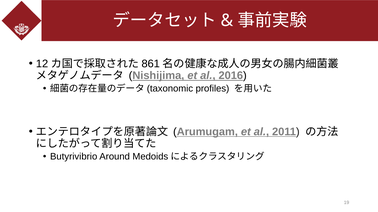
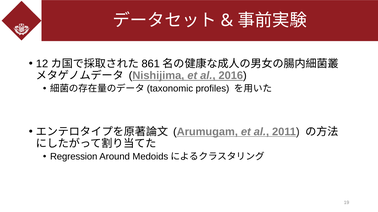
Butyrivibrio: Butyrivibrio -> Regression
